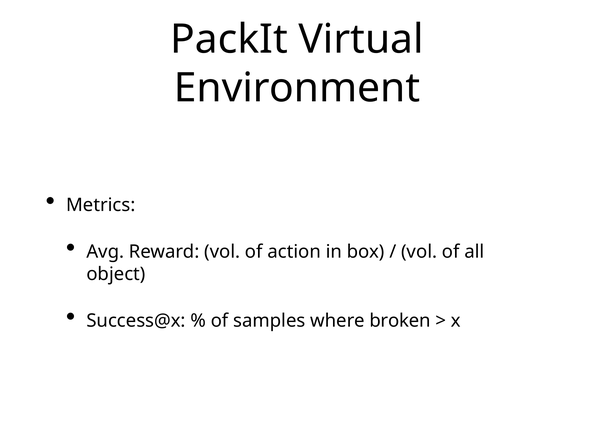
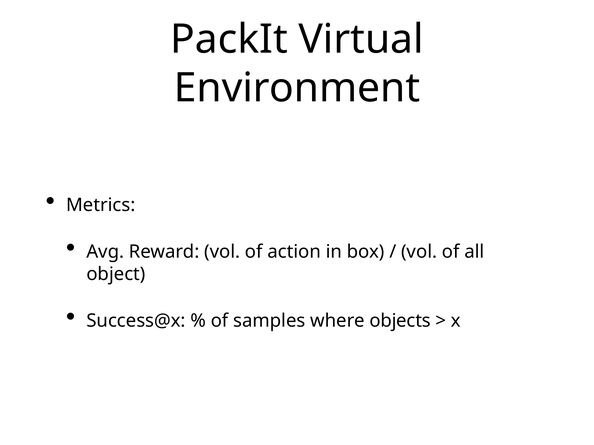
broken: broken -> objects
